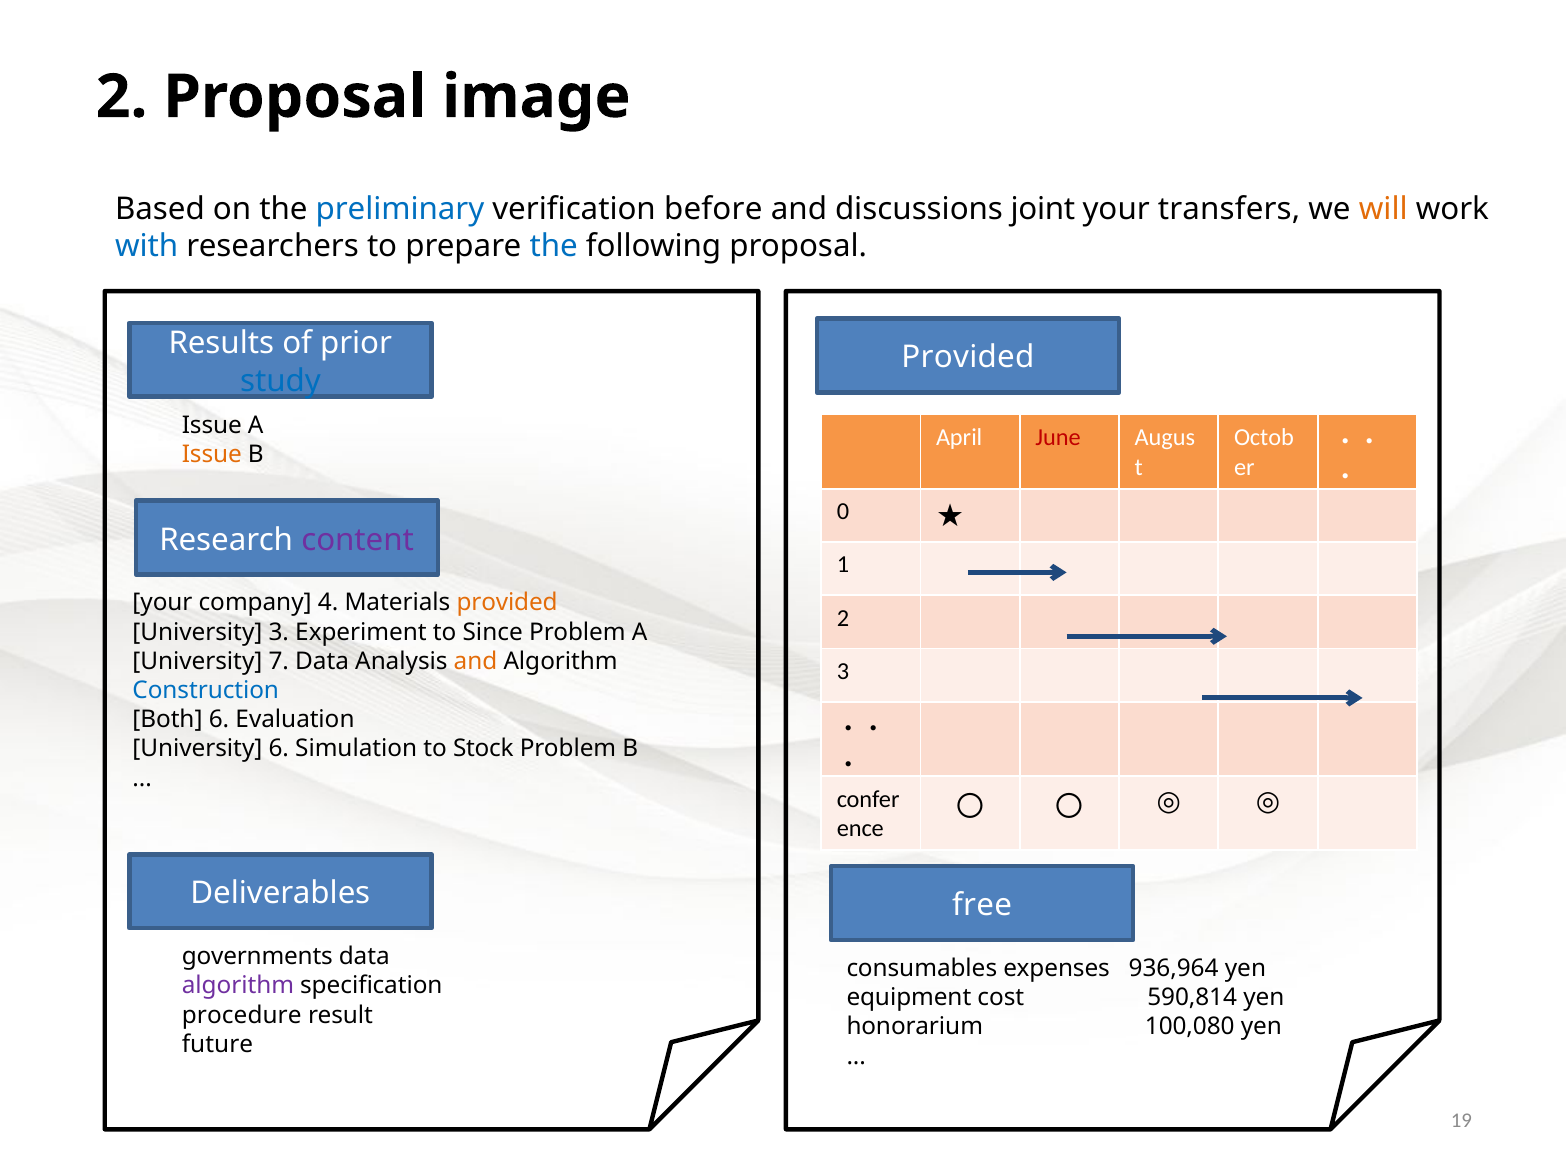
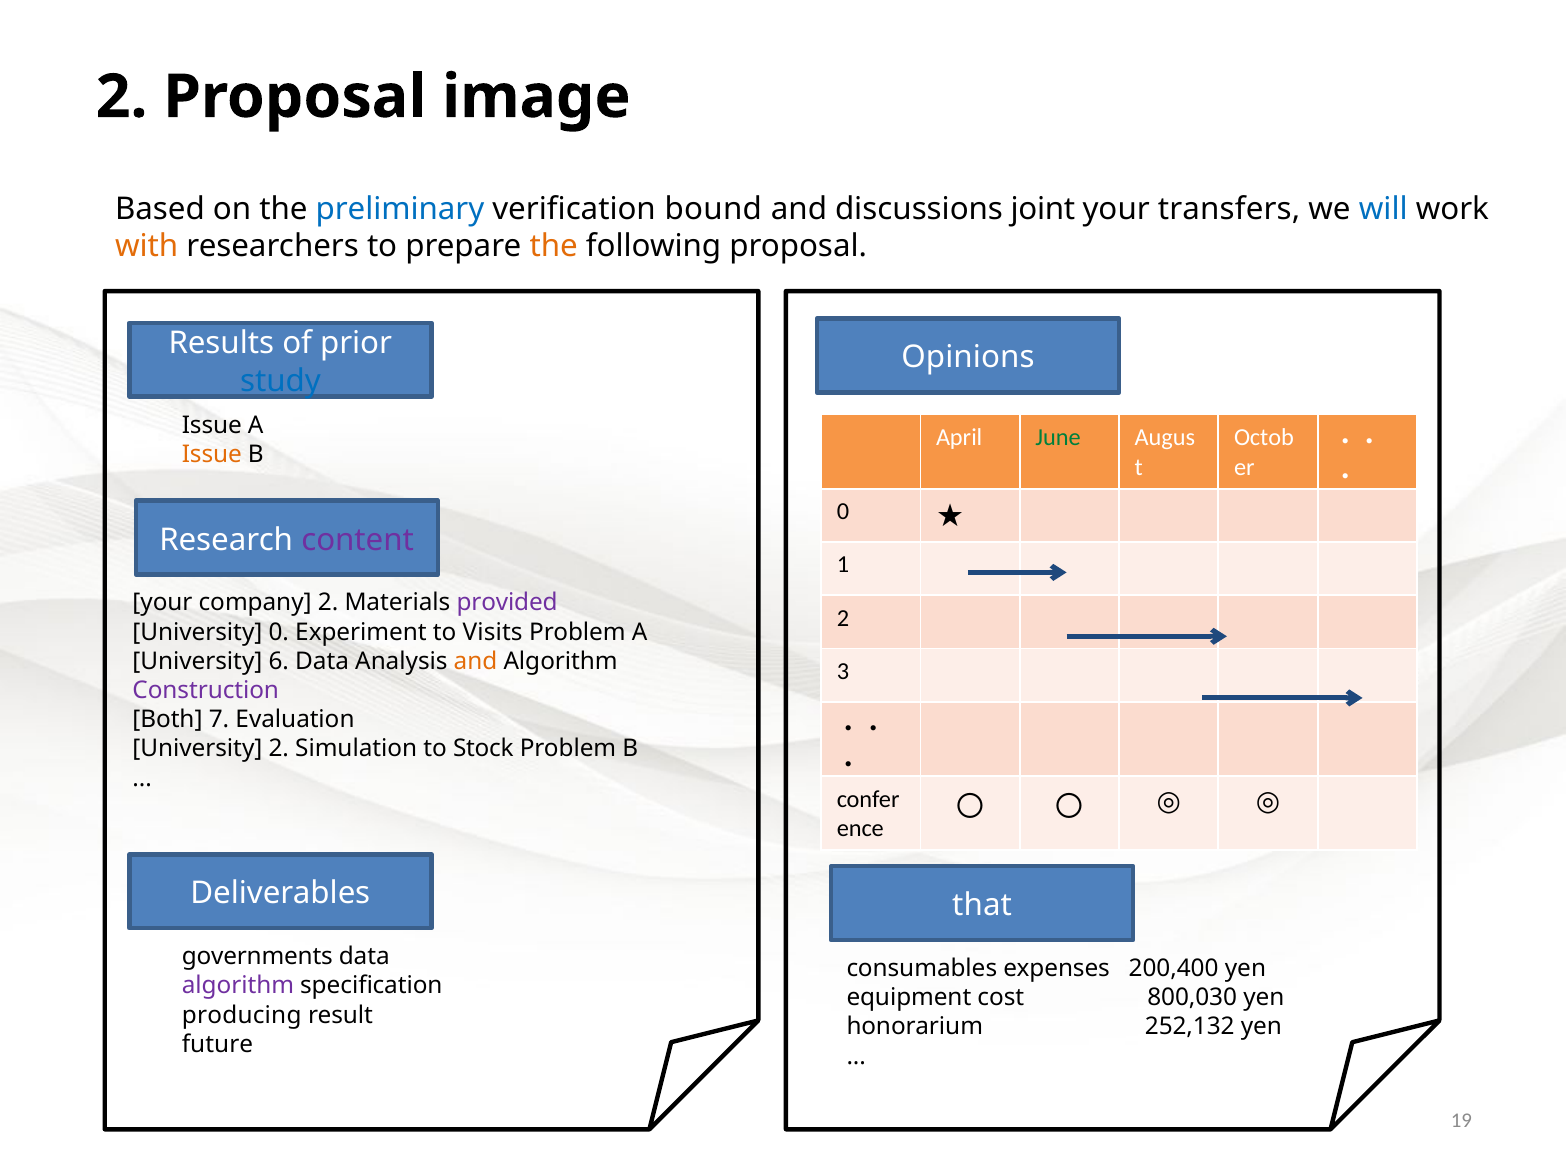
before: before -> bound
will colour: orange -> blue
with colour: blue -> orange
the at (554, 247) colour: blue -> orange
Provided at (968, 358): Provided -> Opinions
June colour: red -> green
company 4: 4 -> 2
provided at (507, 603) colour: orange -> purple
University 3: 3 -> 0
Since: Since -> Visits
7: 7 -> 6
Construction colour: blue -> purple
Both 6: 6 -> 7
University 6: 6 -> 2
free: free -> that
936,964: 936,964 -> 200,400
590,814: 590,814 -> 800,030
procedure: procedure -> producing
100,080: 100,080 -> 252,132
